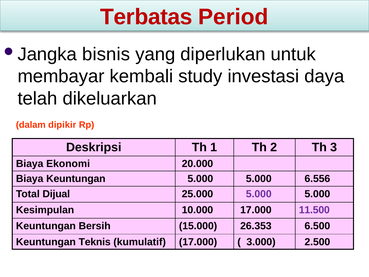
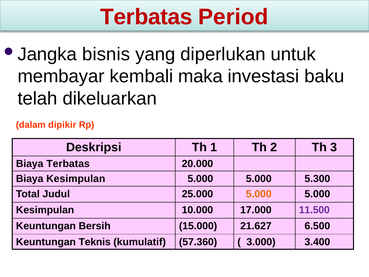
study: study -> maka
daya: daya -> baku
Biaya Ekonomi: Ekonomi -> Terbatas
Biaya Keuntungan: Keuntungan -> Kesimpulan
6.556: 6.556 -> 5.300
Dijual: Dijual -> Judul
5.000 at (259, 194) colour: purple -> orange
26.353: 26.353 -> 21.627
kumulatif 17.000: 17.000 -> 57.360
2.500: 2.500 -> 3.400
